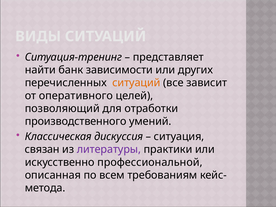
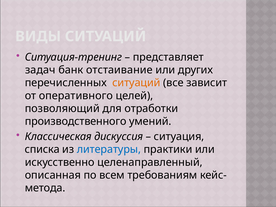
найти: найти -> задач
зависимости: зависимости -> отстаивание
связан: связан -> списка
литературы colour: purple -> blue
профессиональной: профессиональной -> целенаправленный
